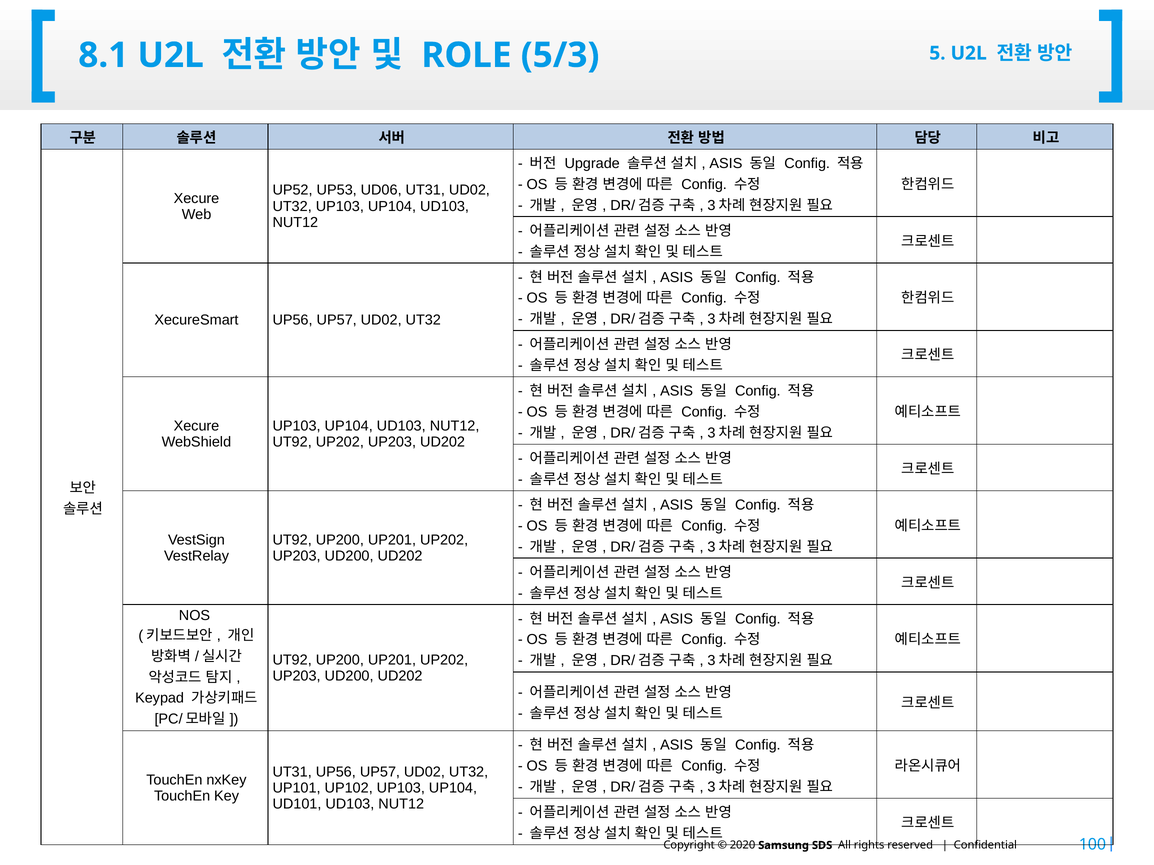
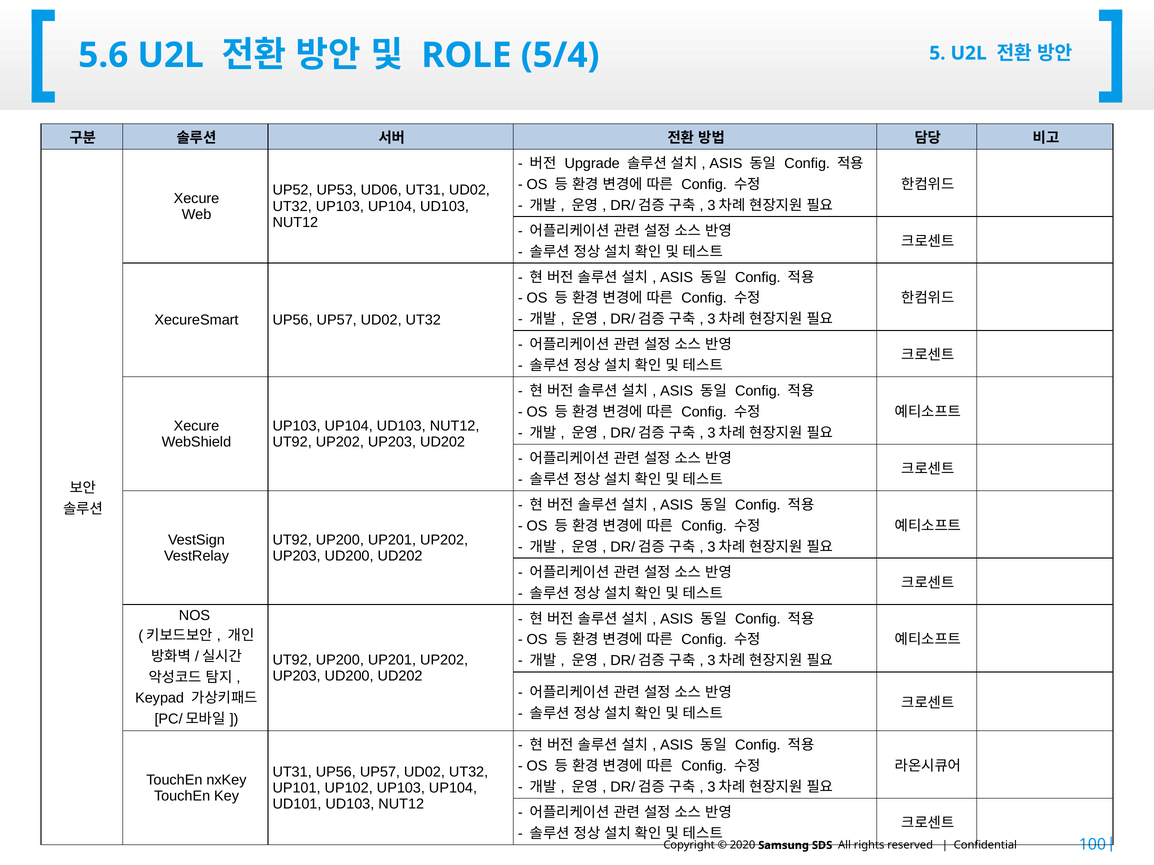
8.1: 8.1 -> 5.6
5/3: 5/3 -> 5/4
